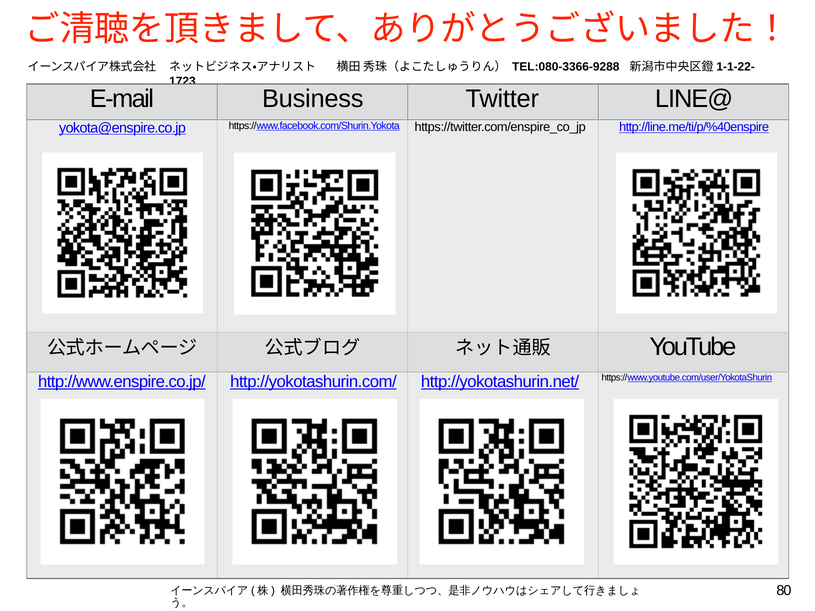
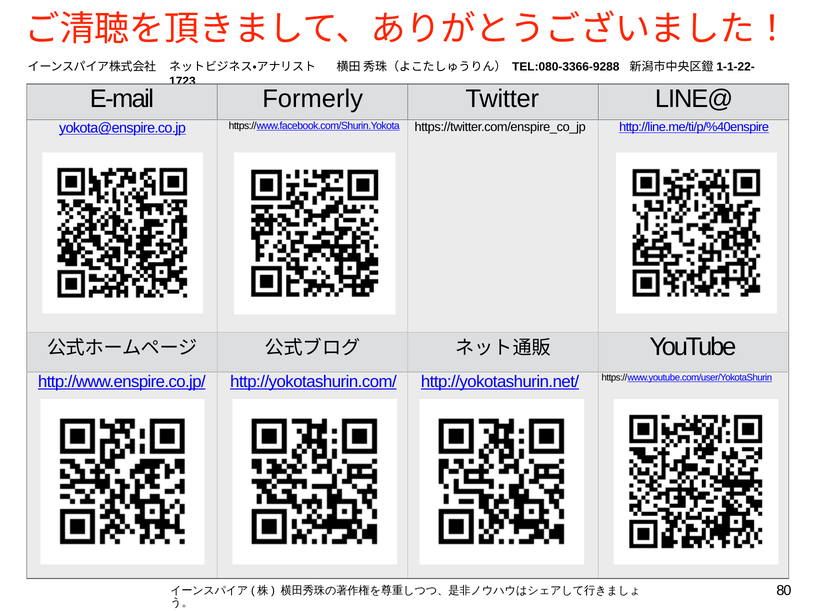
Business: Business -> Formerly
